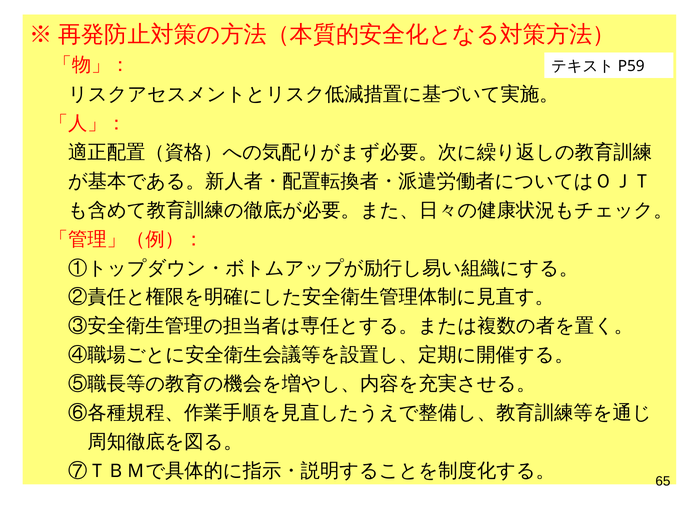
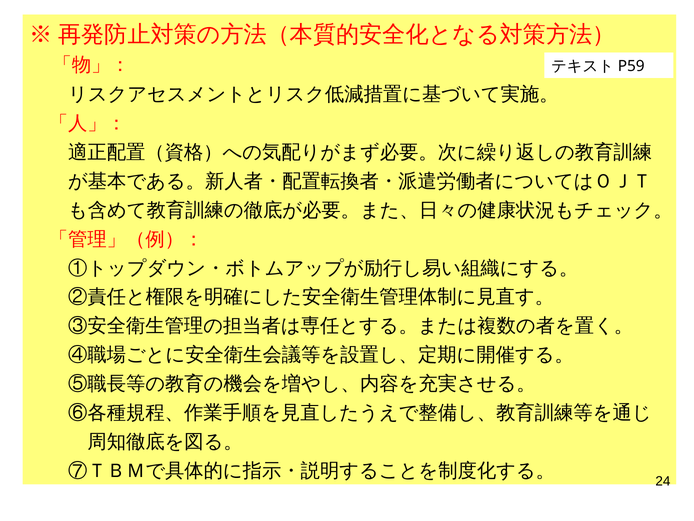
65: 65 -> 24
